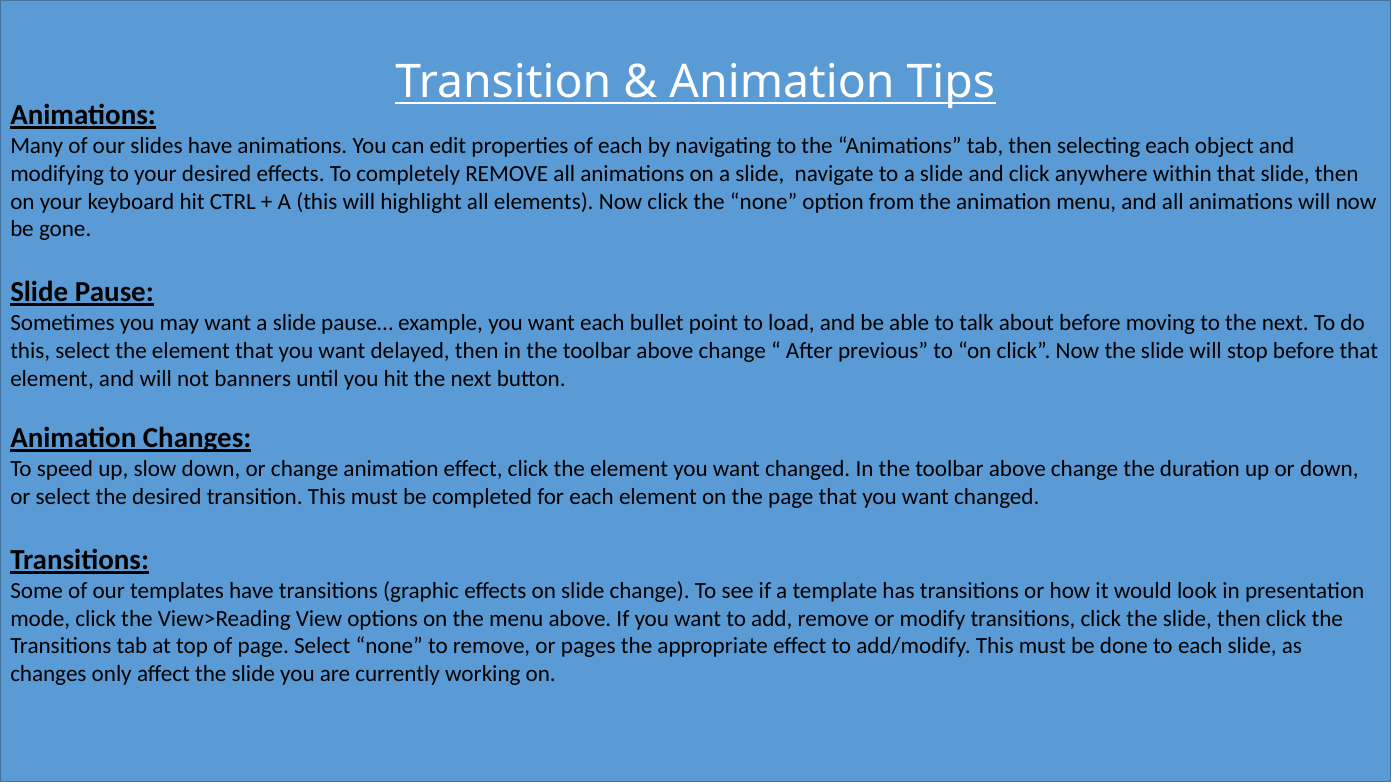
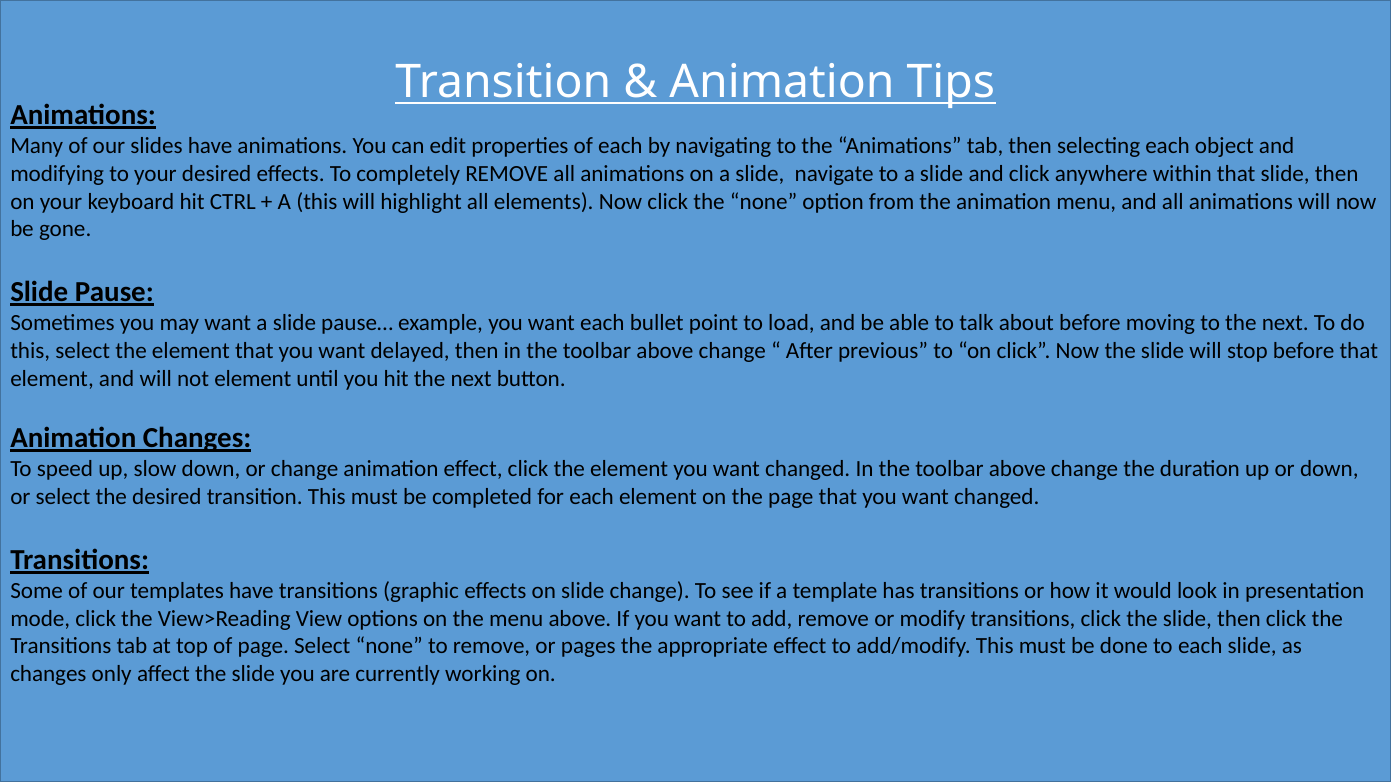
not banners: banners -> element
